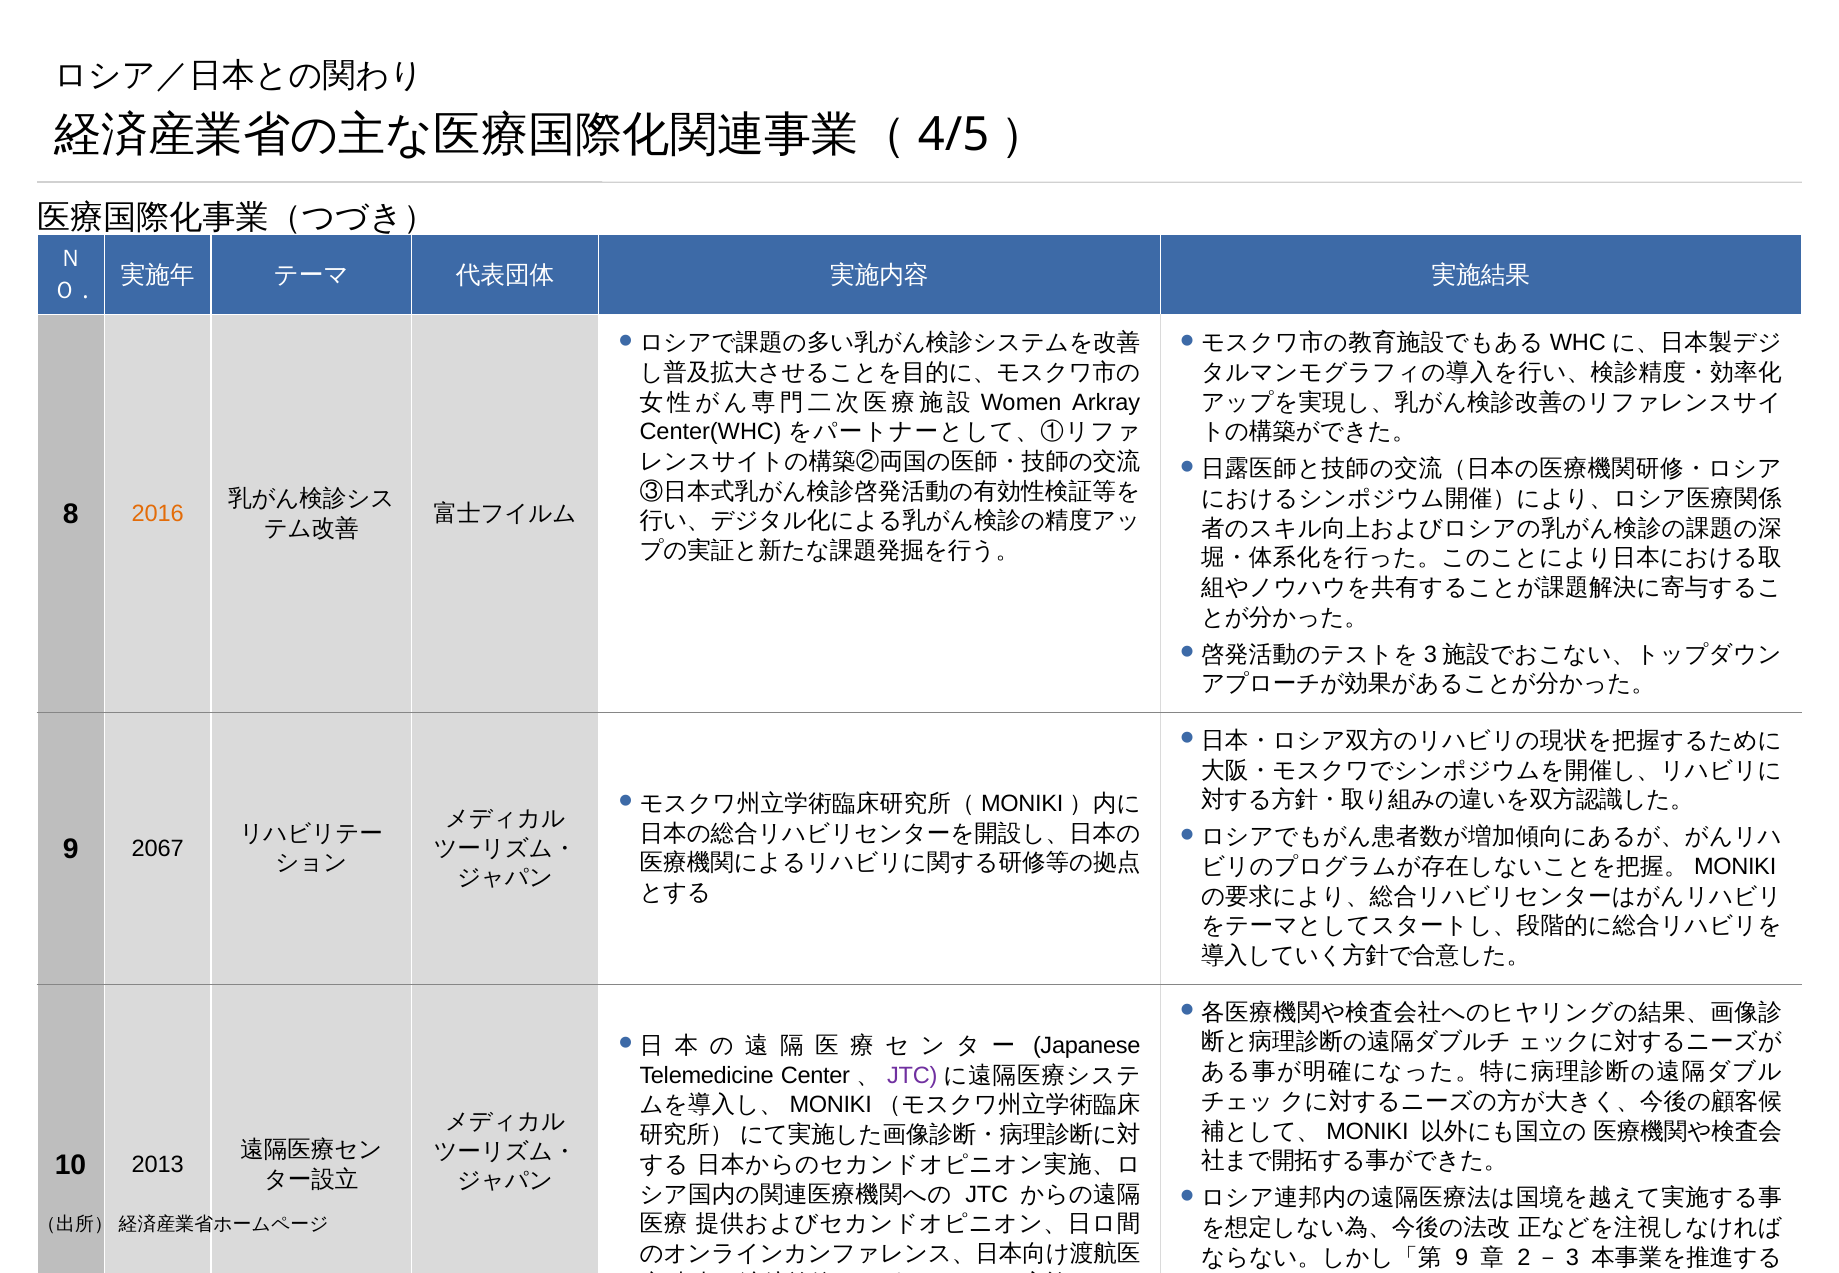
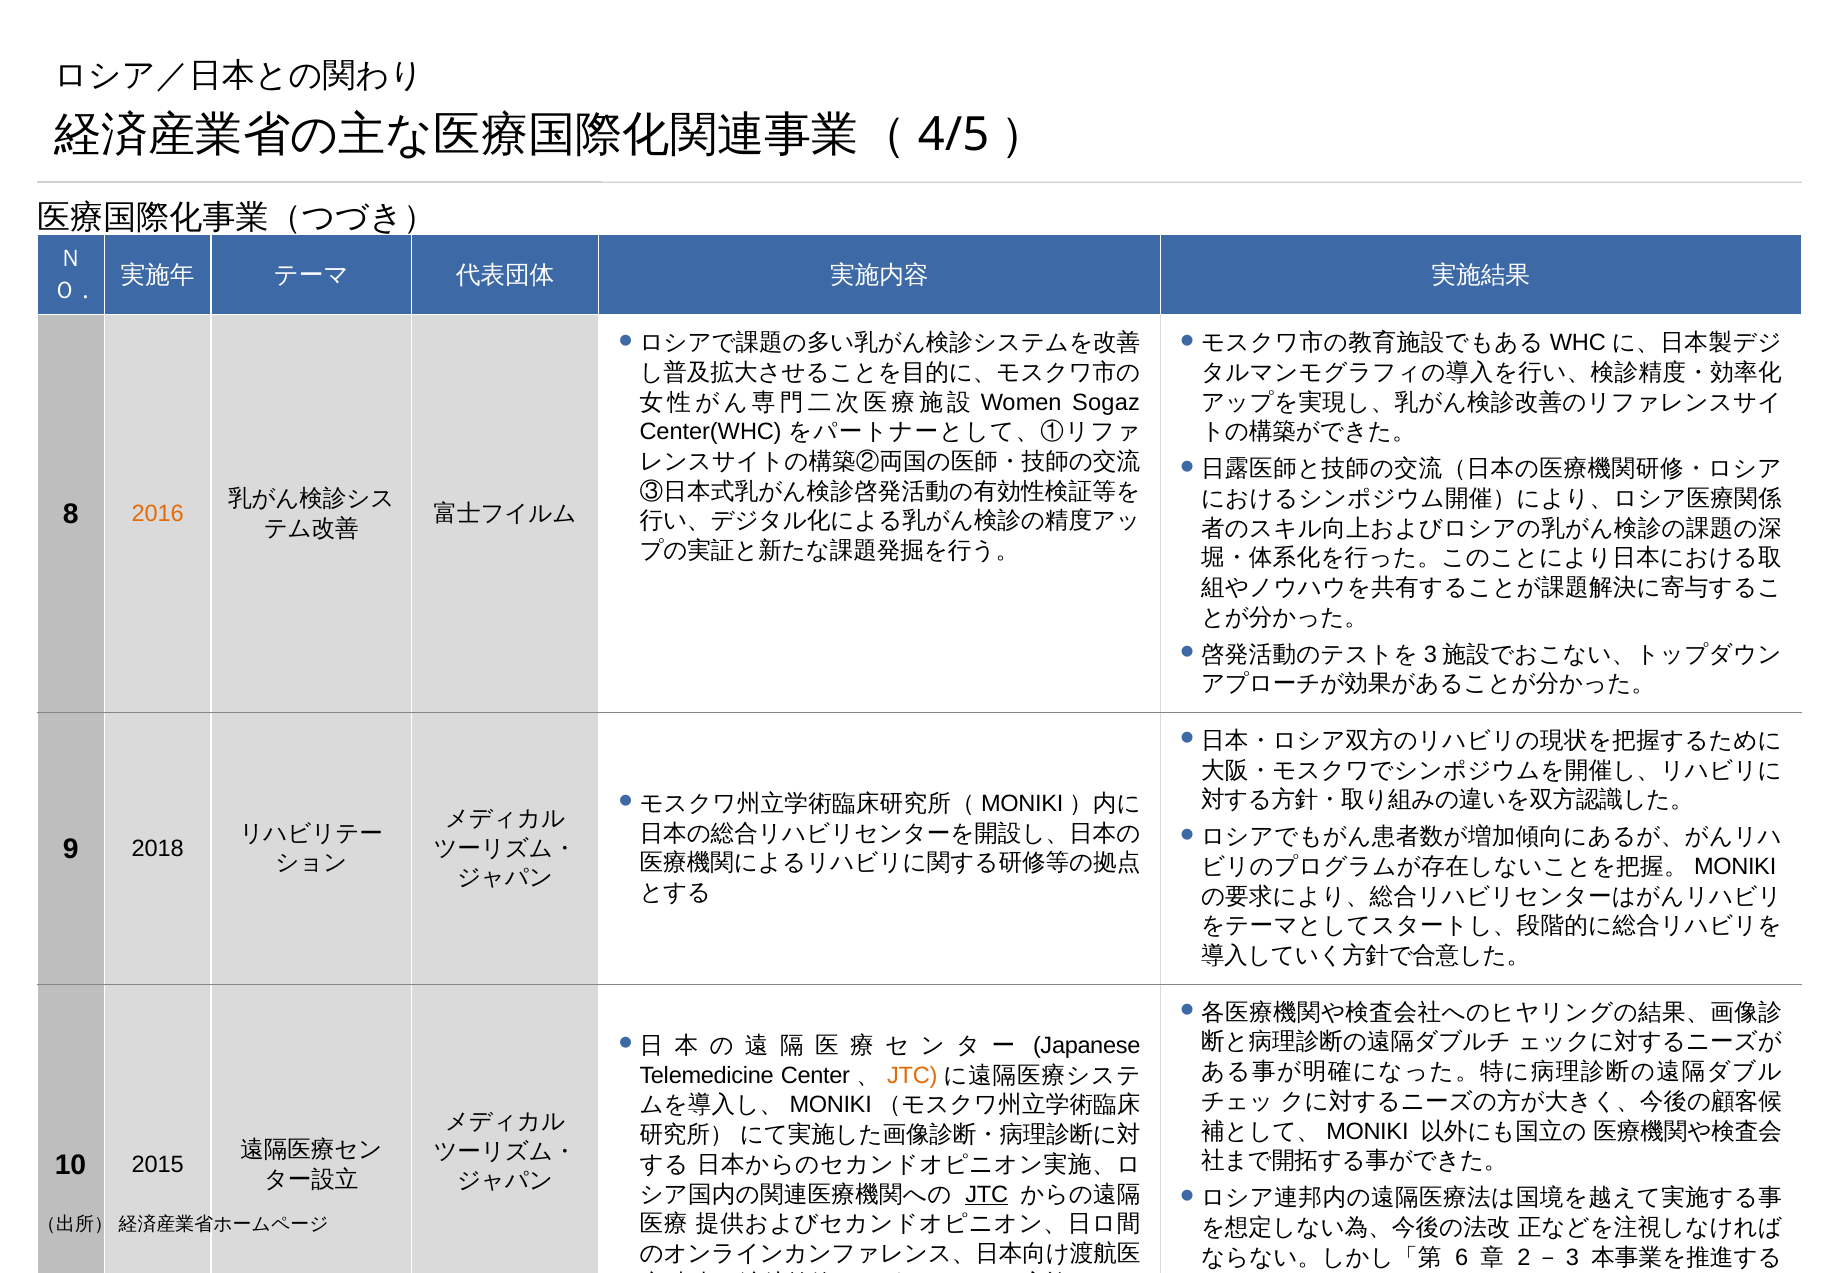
Arkray: Arkray -> Sogaz
2067: 2067 -> 2018
JTC at (912, 1075) colour: purple -> orange
2013: 2013 -> 2015
JTC at (987, 1194) underline: none -> present
9 at (1462, 1257): 9 -> 6
